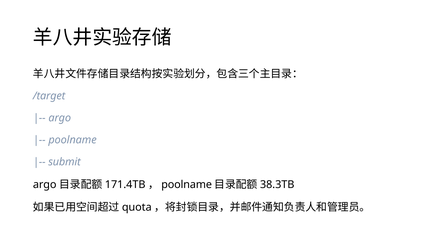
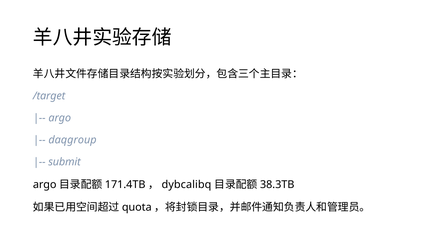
poolname at (73, 140): poolname -> daqgroup
poolname at (187, 185): poolname -> dybcalibq
